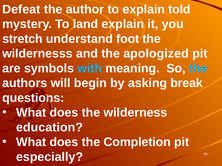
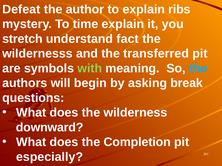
told: told -> ribs
land: land -> time
foot: foot -> fact
apologized: apologized -> transferred
with colour: light blue -> light green
education: education -> downward
